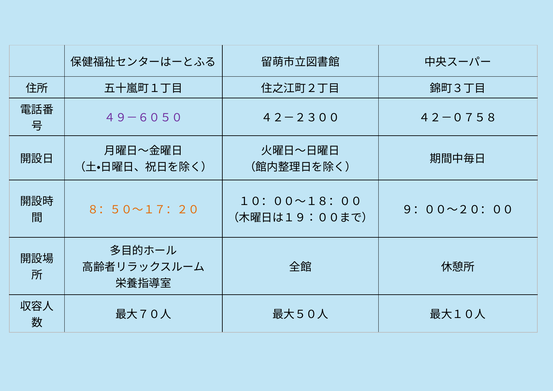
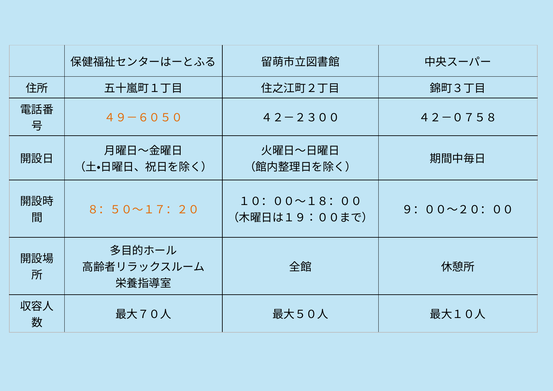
４９－６０５０ colour: purple -> orange
